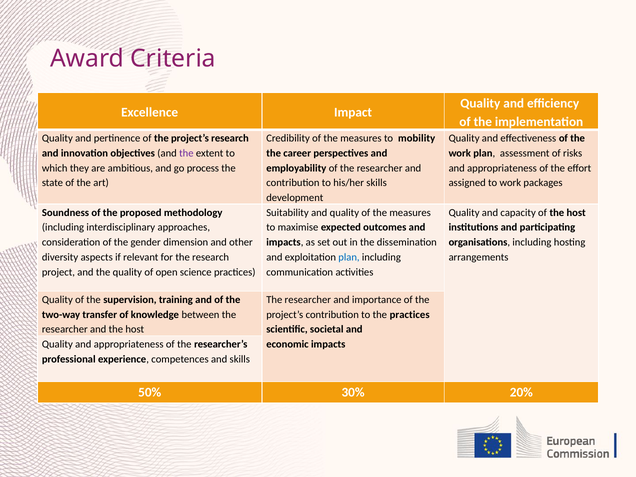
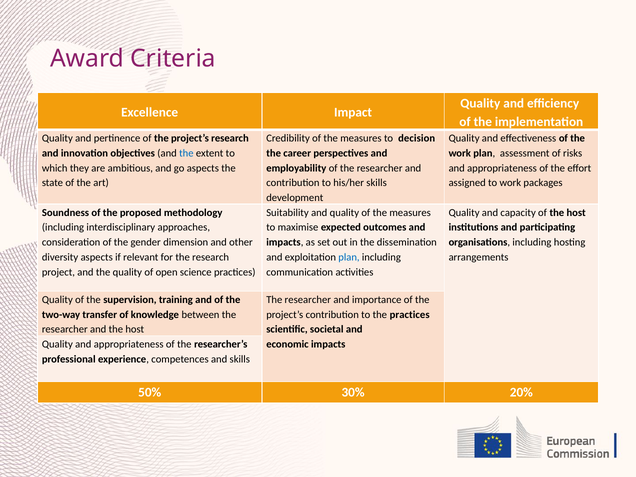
mobility: mobility -> decision
the at (186, 153) colour: purple -> blue
go process: process -> aspects
